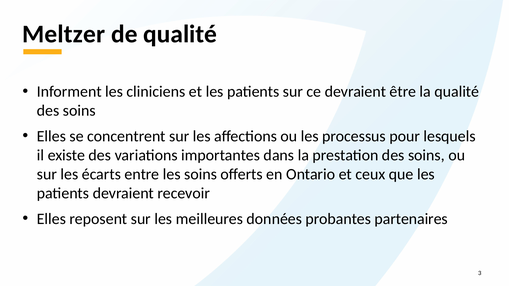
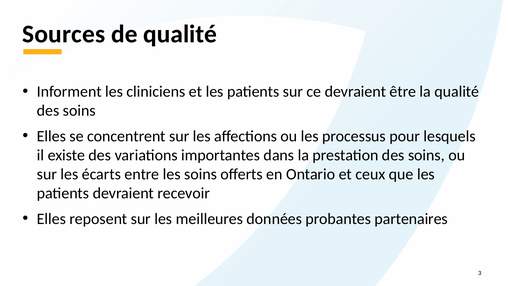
Meltzer: Meltzer -> Sources
